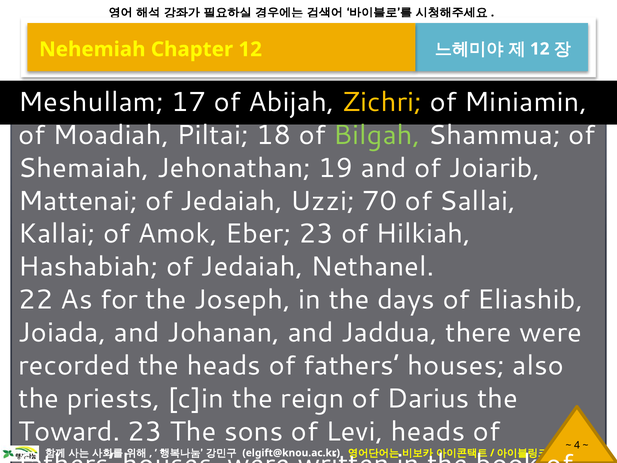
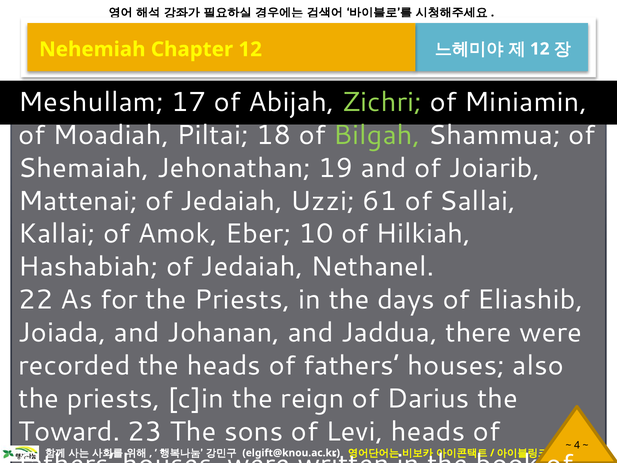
Zichri colour: yellow -> light green
70: 70 -> 61
Eber 23: 23 -> 10
for the Joseph: Joseph -> Priests
